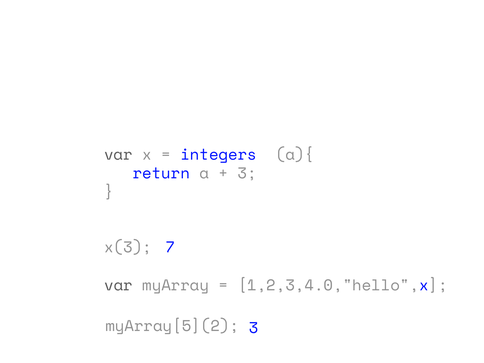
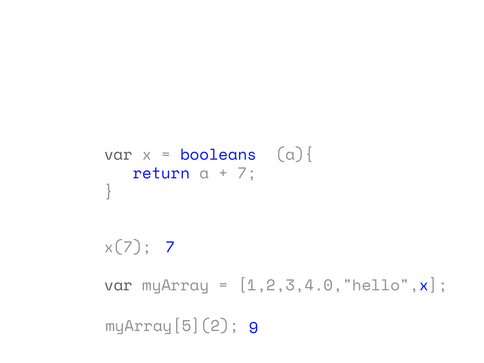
integers: integers -> booleans
3 at (247, 173): 3 -> 7
x(3: x(3 -> x(7
myArray[5](2 3: 3 -> 9
